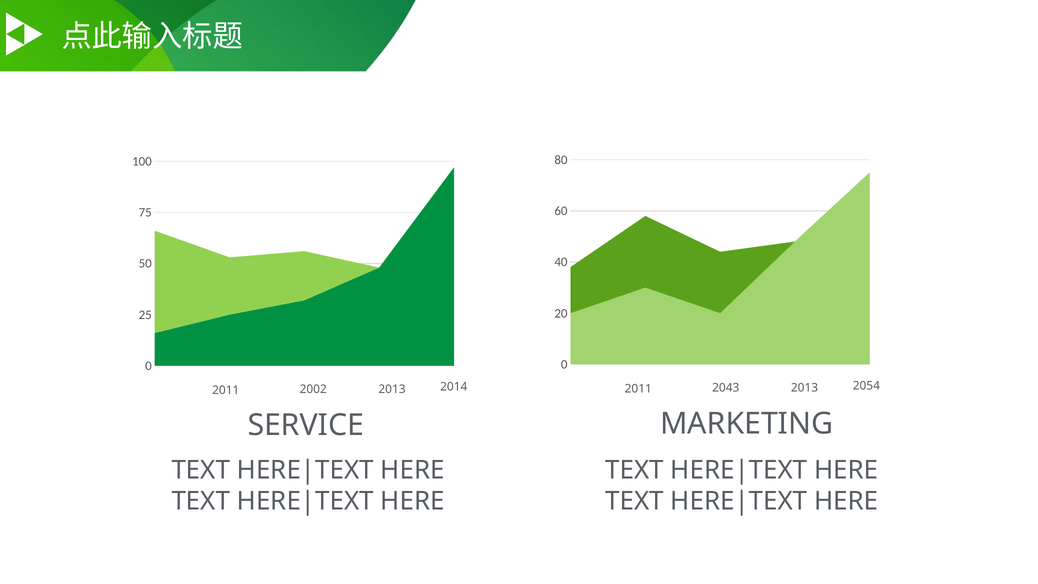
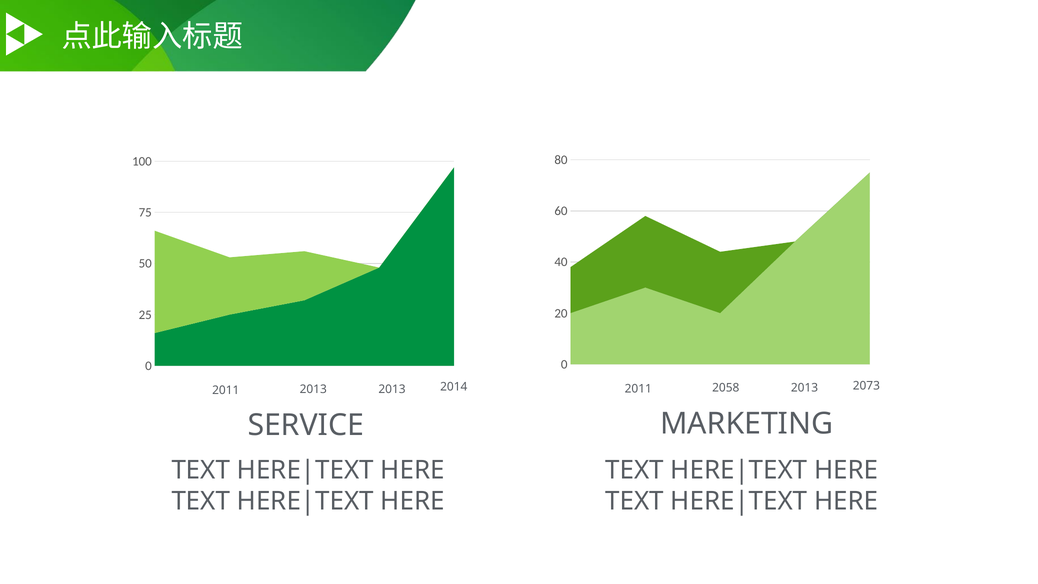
2011 2002: 2002 -> 2013
2043: 2043 -> 2058
2054: 2054 -> 2073
